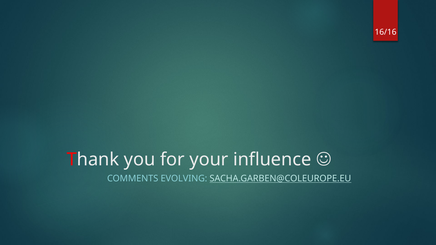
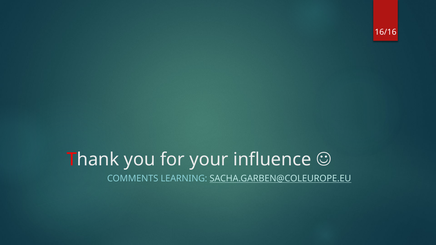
EVOLVING: EVOLVING -> LEARNING
